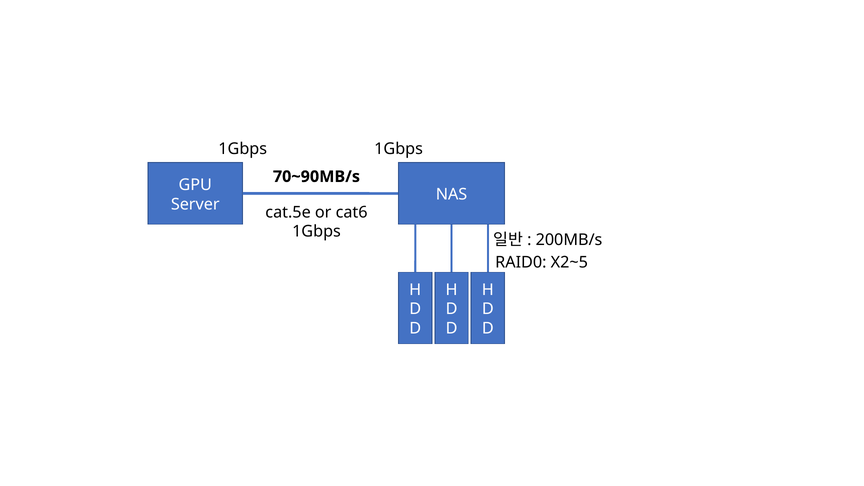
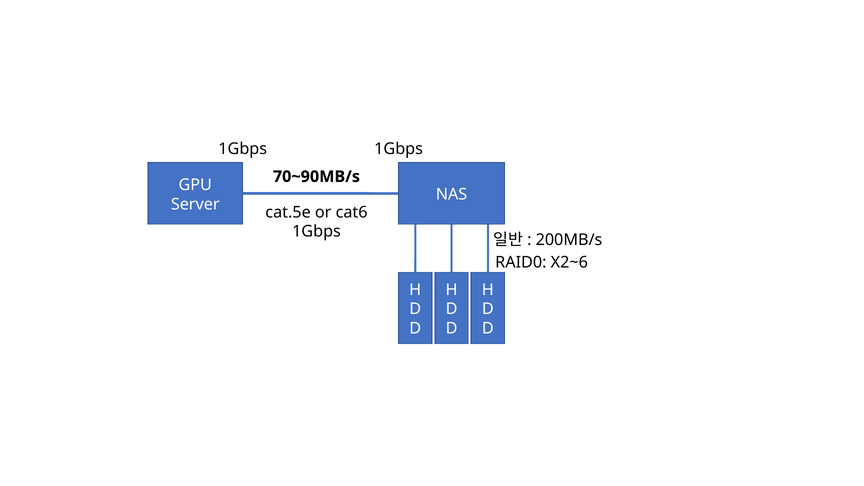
X2~5: X2~5 -> X2~6
